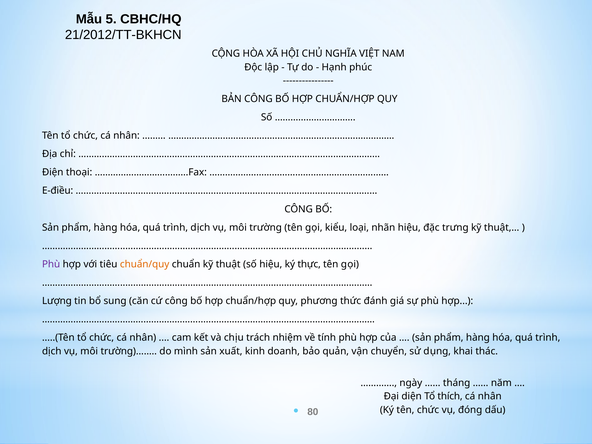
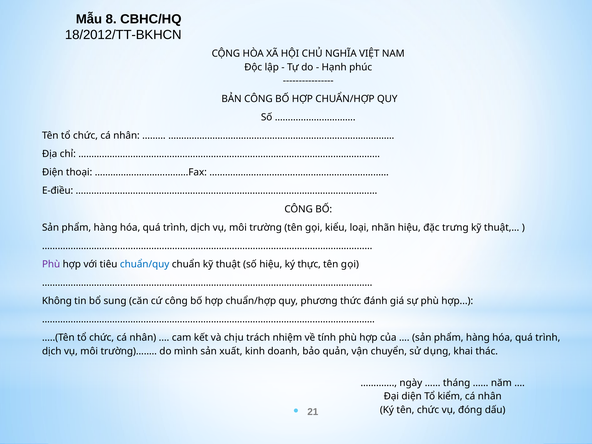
5: 5 -> 8
21/2012/TT-BKHCN: 21/2012/TT-BKHCN -> 18/2012/TT-BKHCN
chuẩn/quy colour: orange -> blue
Lượng: Lượng -> Không
thích: thích -> kiểm
80: 80 -> 21
